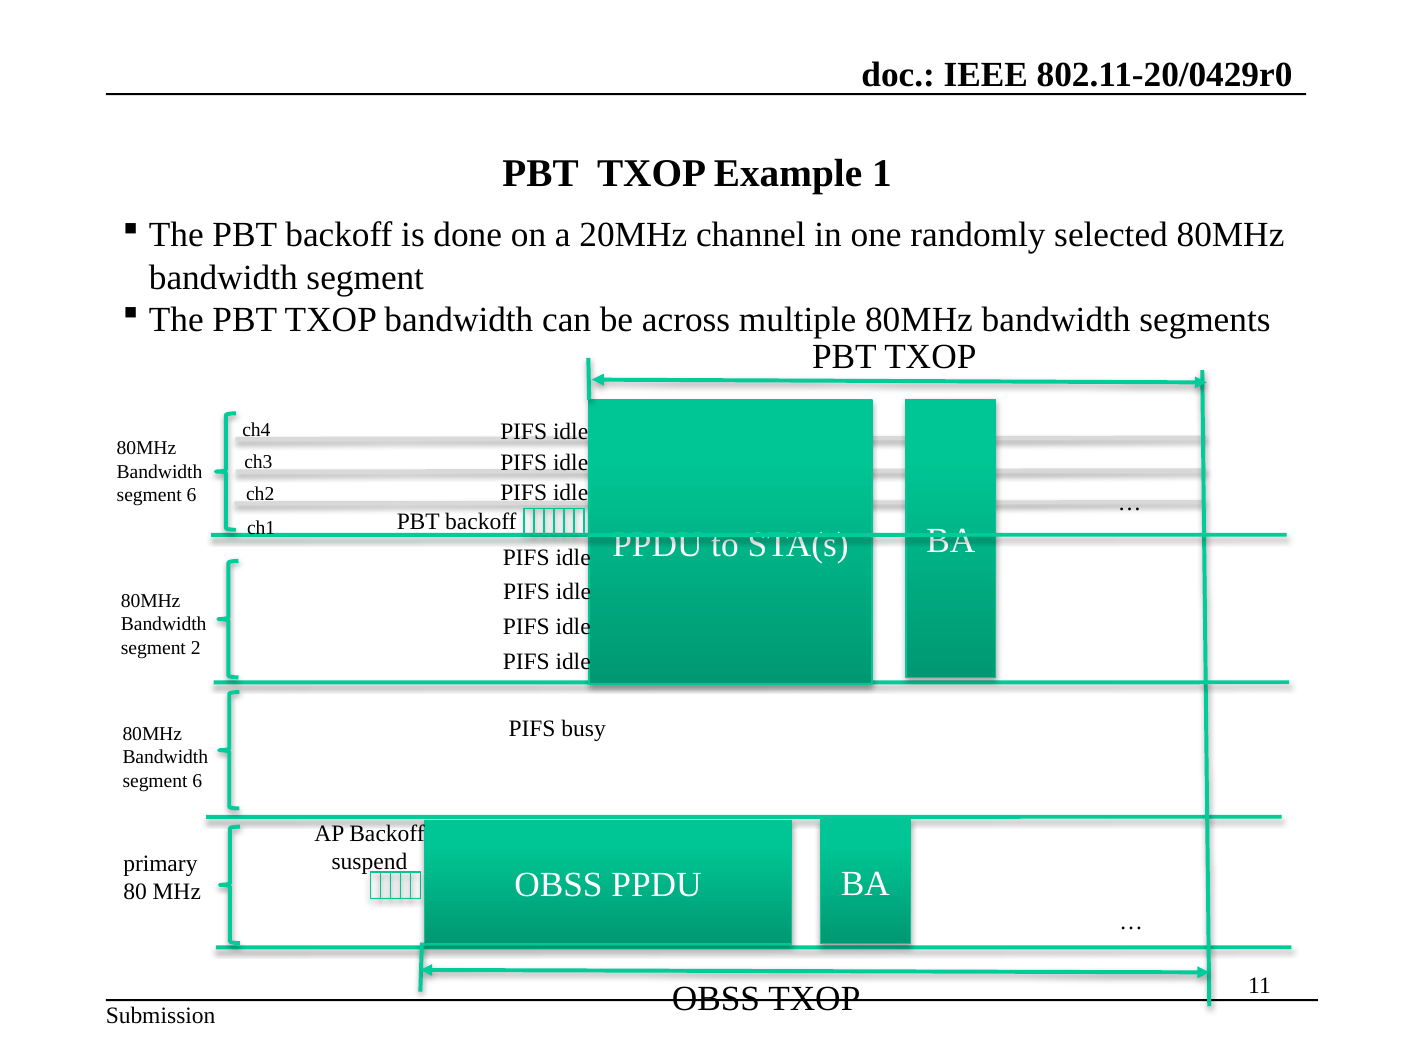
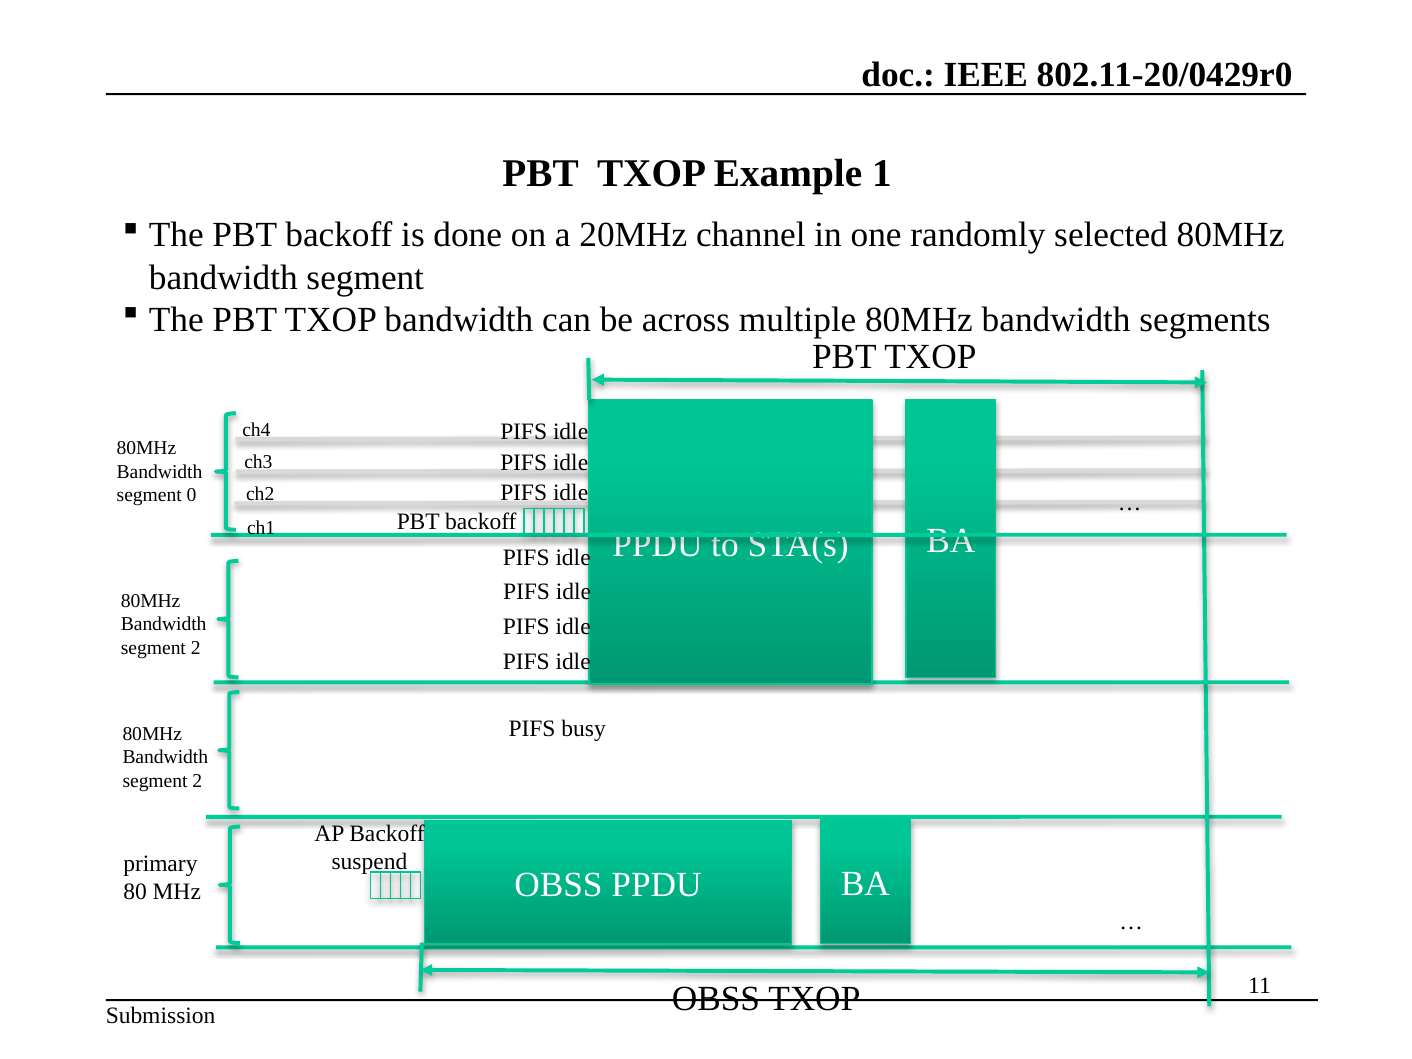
6 at (192, 495): 6 -> 0
6 at (197, 781): 6 -> 2
